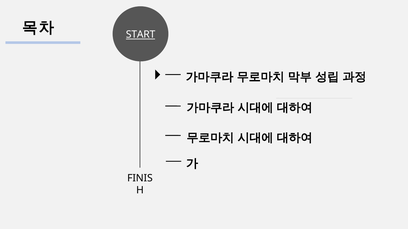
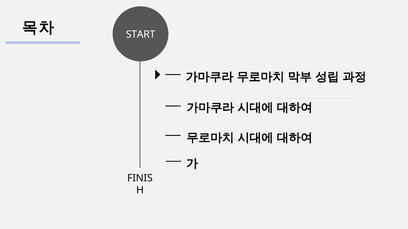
START underline: present -> none
